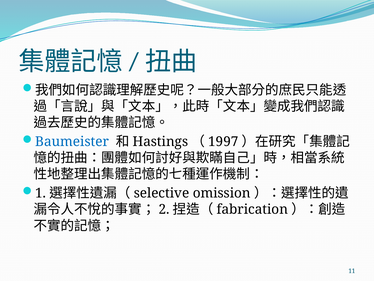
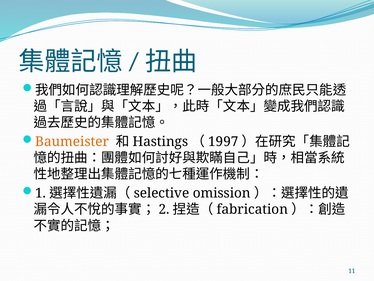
Baumeister colour: blue -> orange
